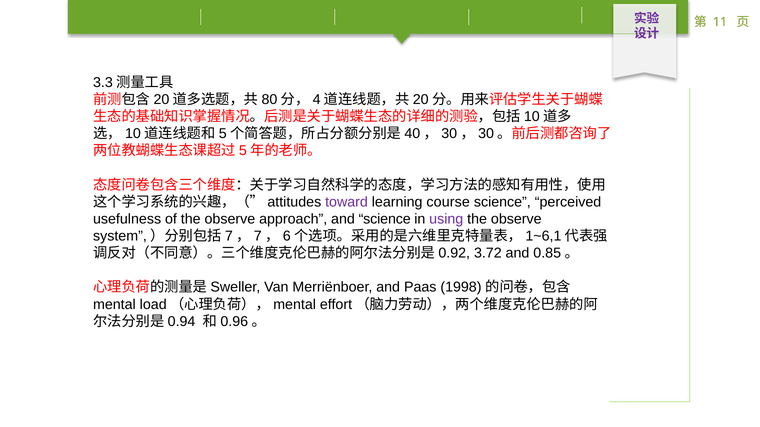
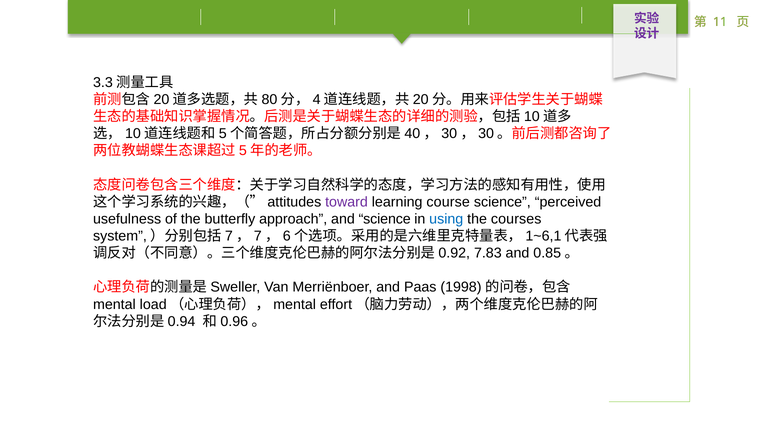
of the observe: observe -> butterfly
using colour: purple -> blue
observe at (516, 219): observe -> courses
3.72: 3.72 -> 7.83
